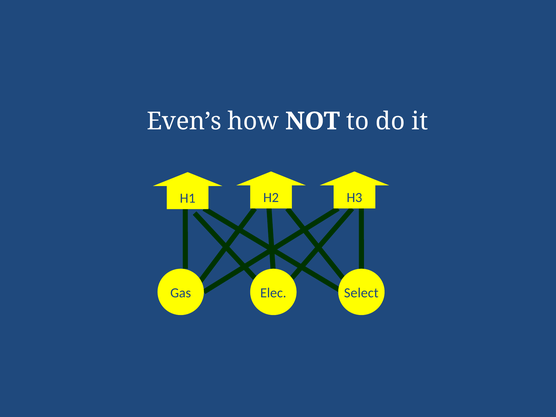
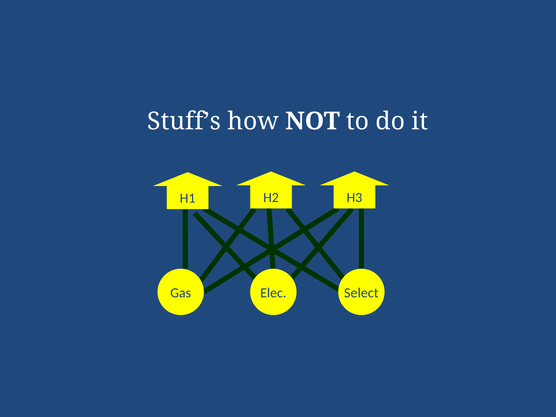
Even’s: Even’s -> Stuff’s
